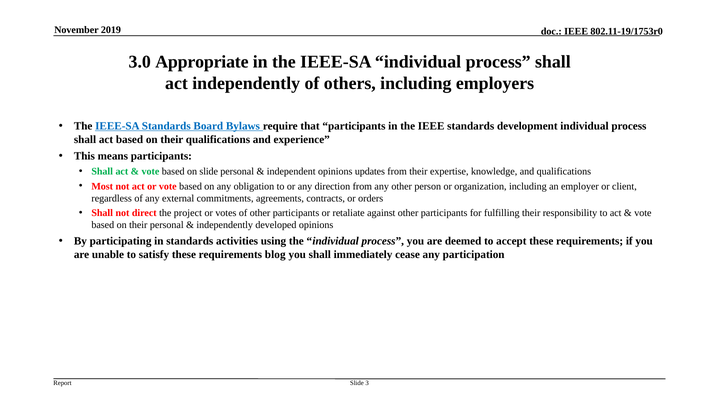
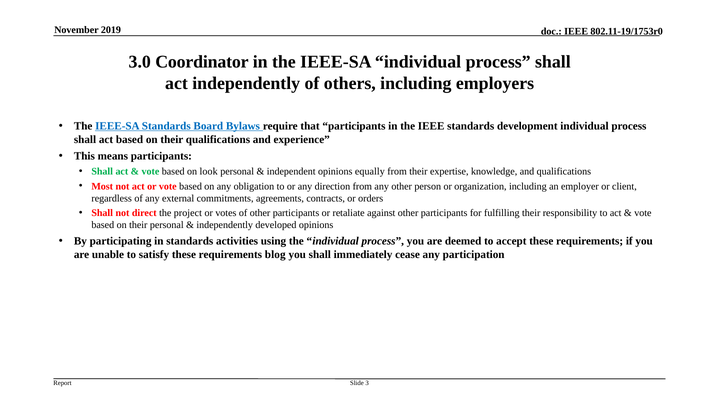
Appropriate: Appropriate -> Coordinator
on slide: slide -> look
updates: updates -> equally
